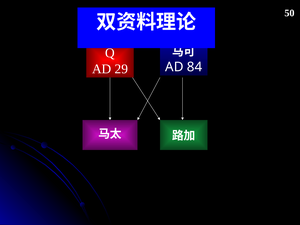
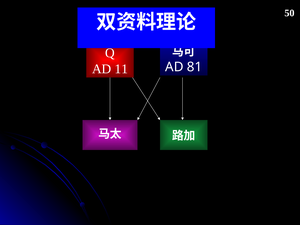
29: 29 -> 11
84: 84 -> 81
